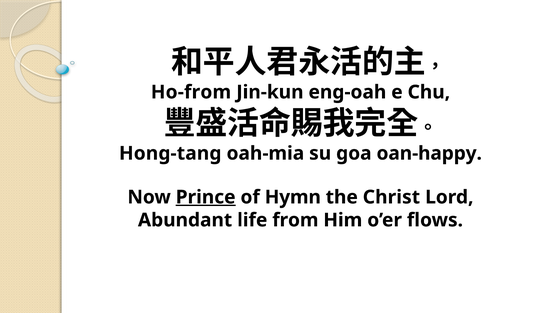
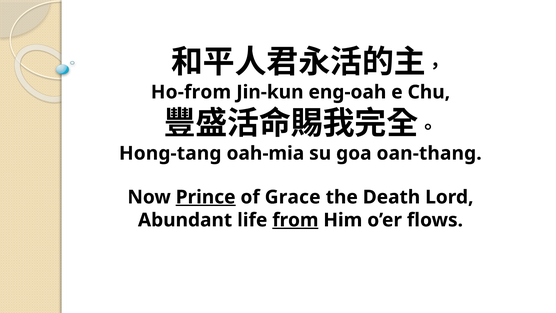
oan-happy: oan-happy -> oan-thang
Hymn: Hymn -> Grace
Christ: Christ -> Death
from underline: none -> present
